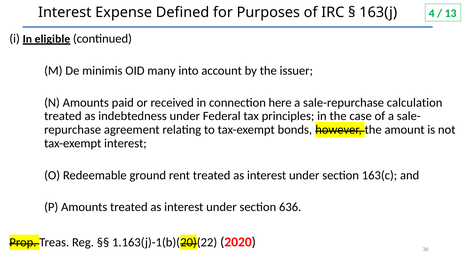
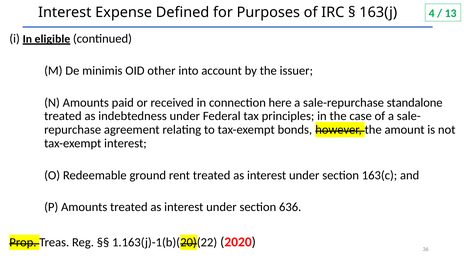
many: many -> other
calculation: calculation -> standalone
